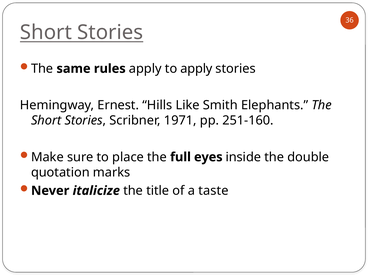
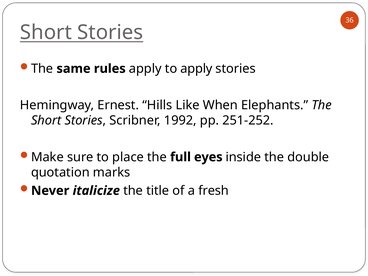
Smith: Smith -> When
1971: 1971 -> 1992
251-160: 251-160 -> 251-252
taste: taste -> fresh
